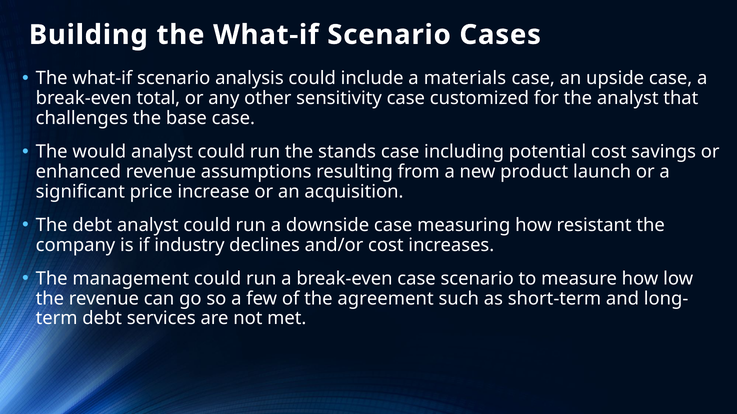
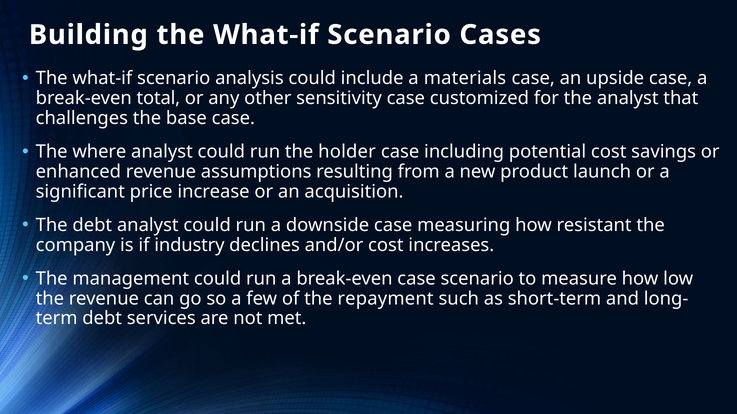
would: would -> where
stands: stands -> holder
agreement: agreement -> repayment
